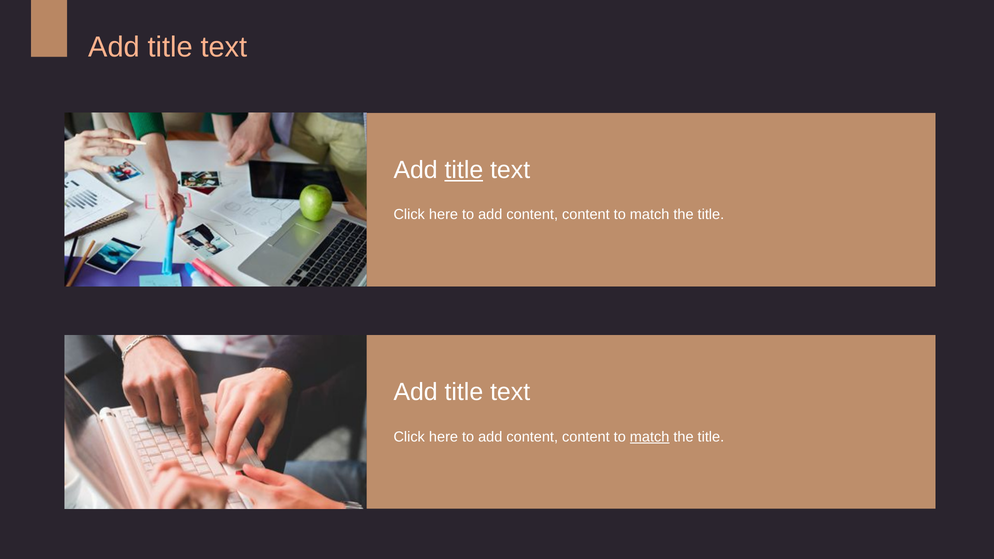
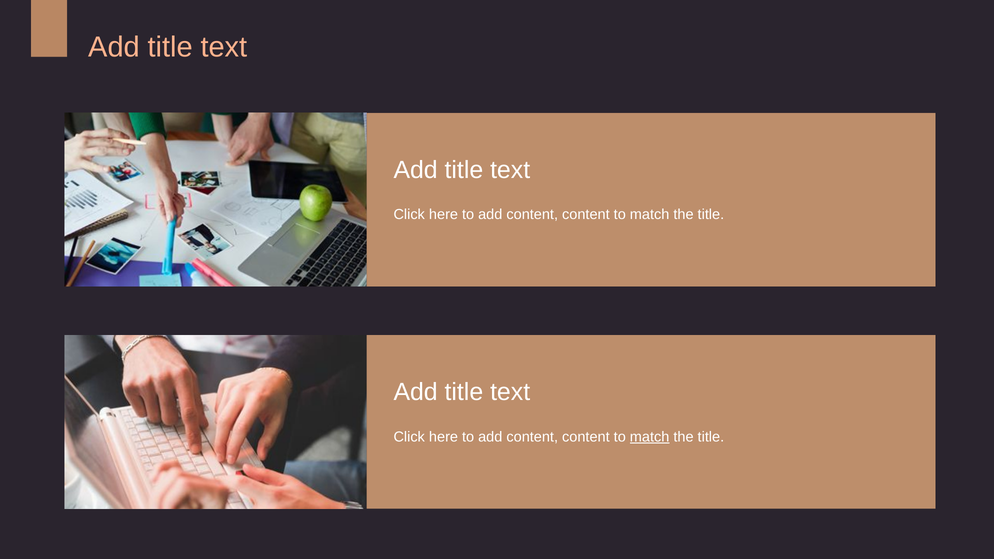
title at (464, 170) underline: present -> none
